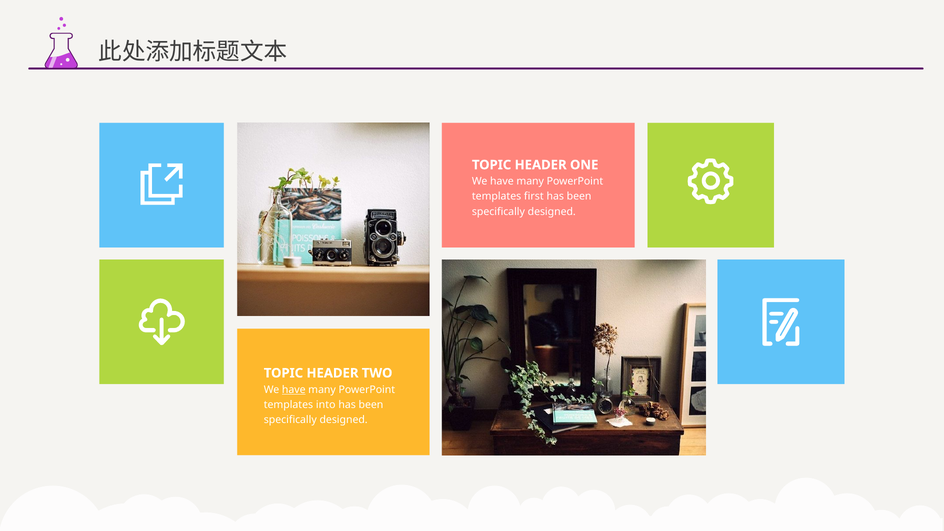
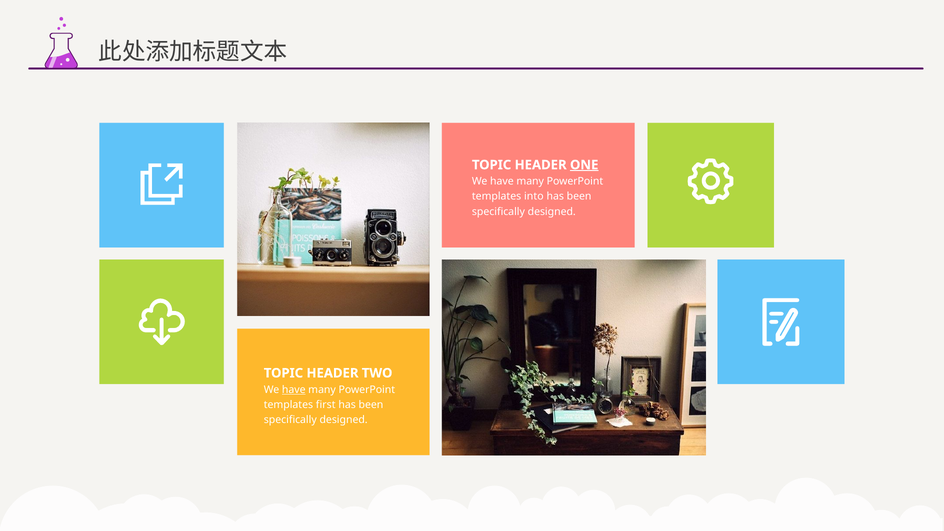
ONE underline: none -> present
first: first -> into
into: into -> first
